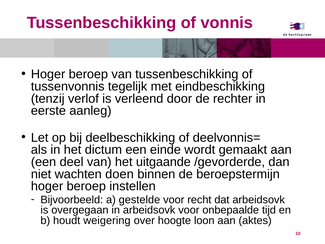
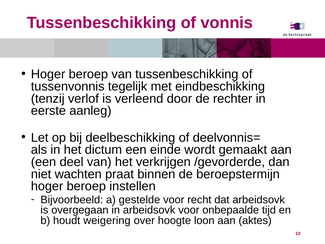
uitgaande: uitgaande -> verkrijgen
doen: doen -> praat
